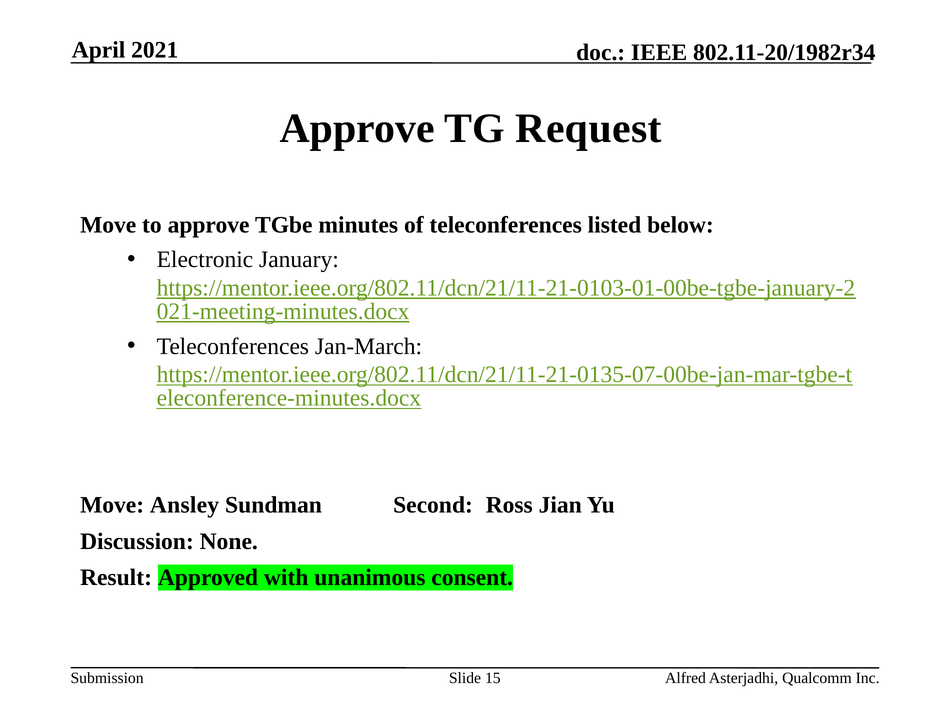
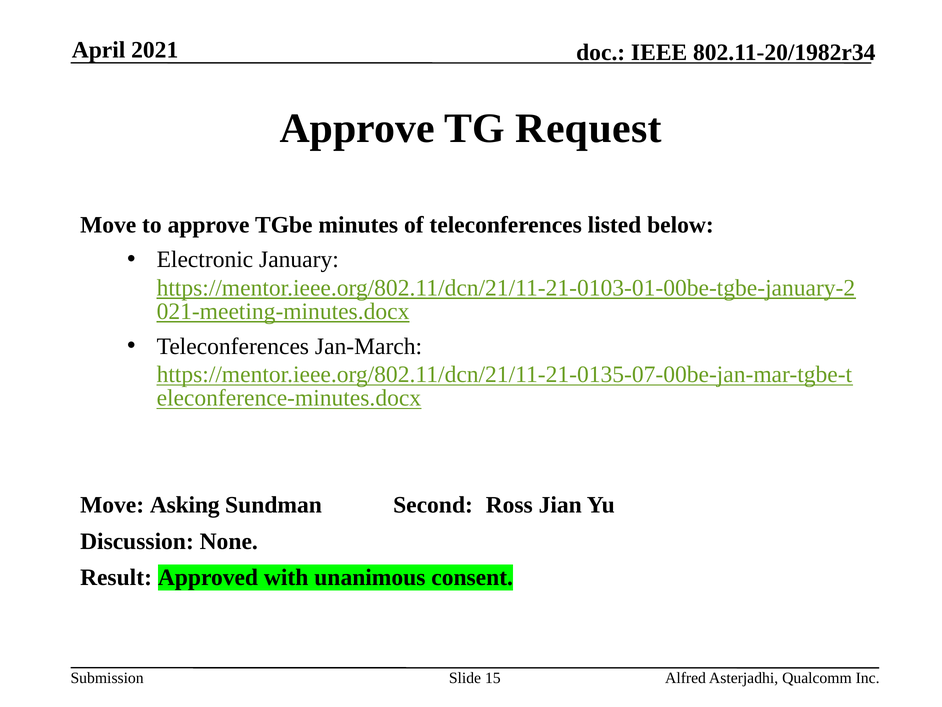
Ansley: Ansley -> Asking
